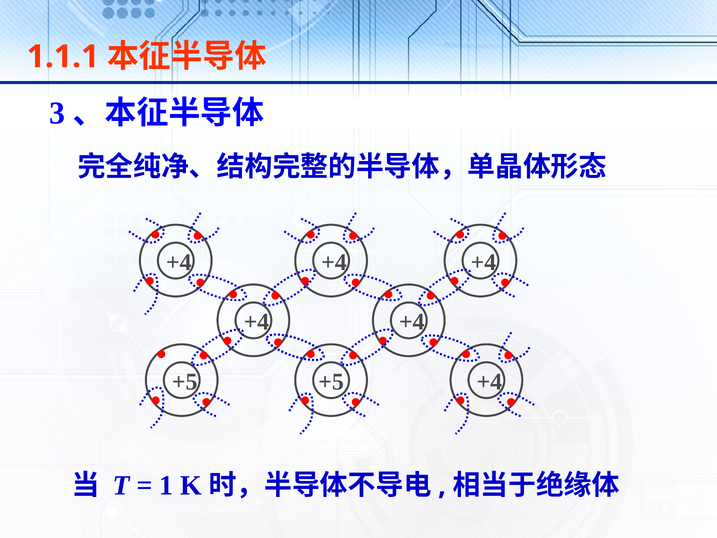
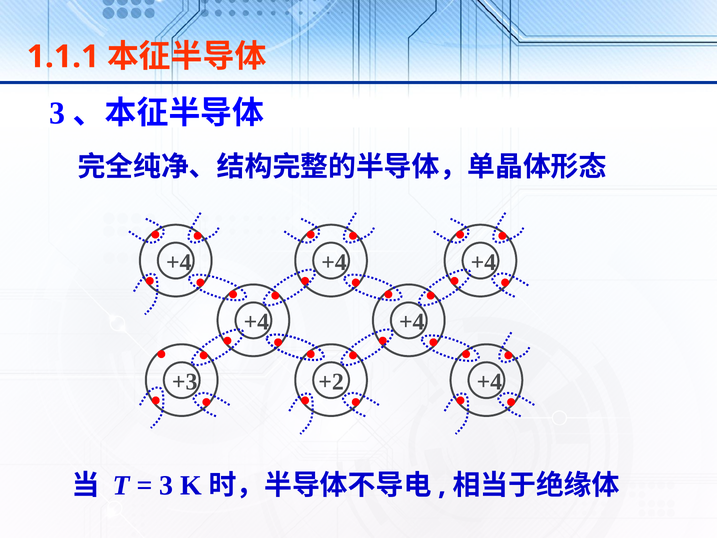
+5 at (185, 382): +5 -> +3
+5 at (331, 382): +5 -> +2
1 at (166, 485): 1 -> 3
